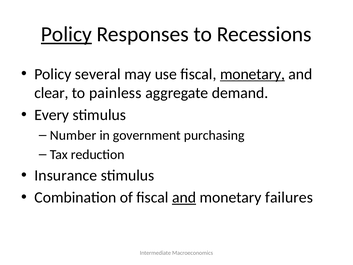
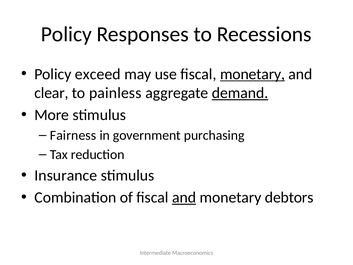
Policy at (66, 34) underline: present -> none
several: several -> exceed
demand underline: none -> present
Every: Every -> More
Number: Number -> Fairness
failures: failures -> debtors
